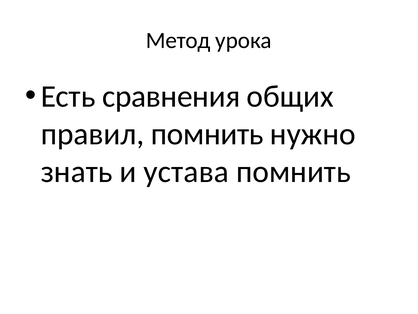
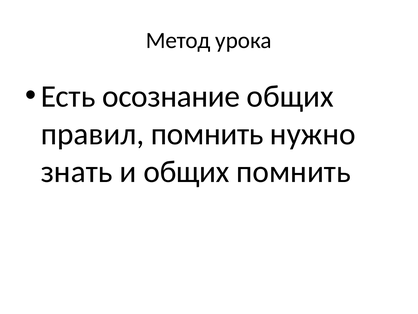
сравнения: сравнения -> осознание
и устава: устава -> общих
